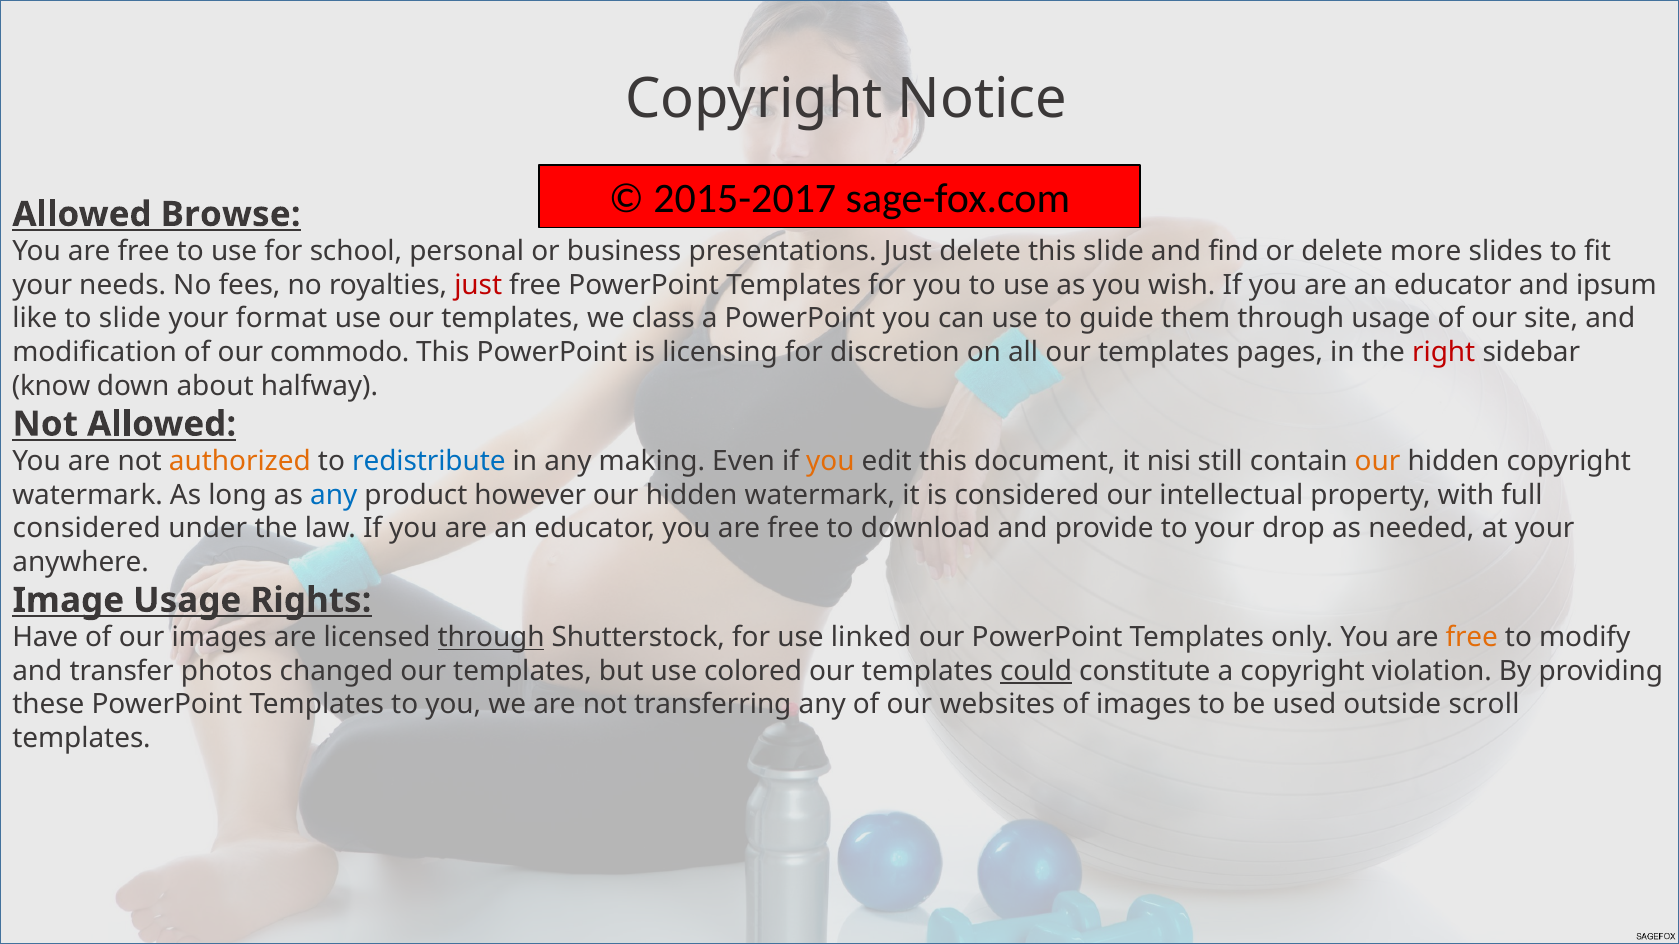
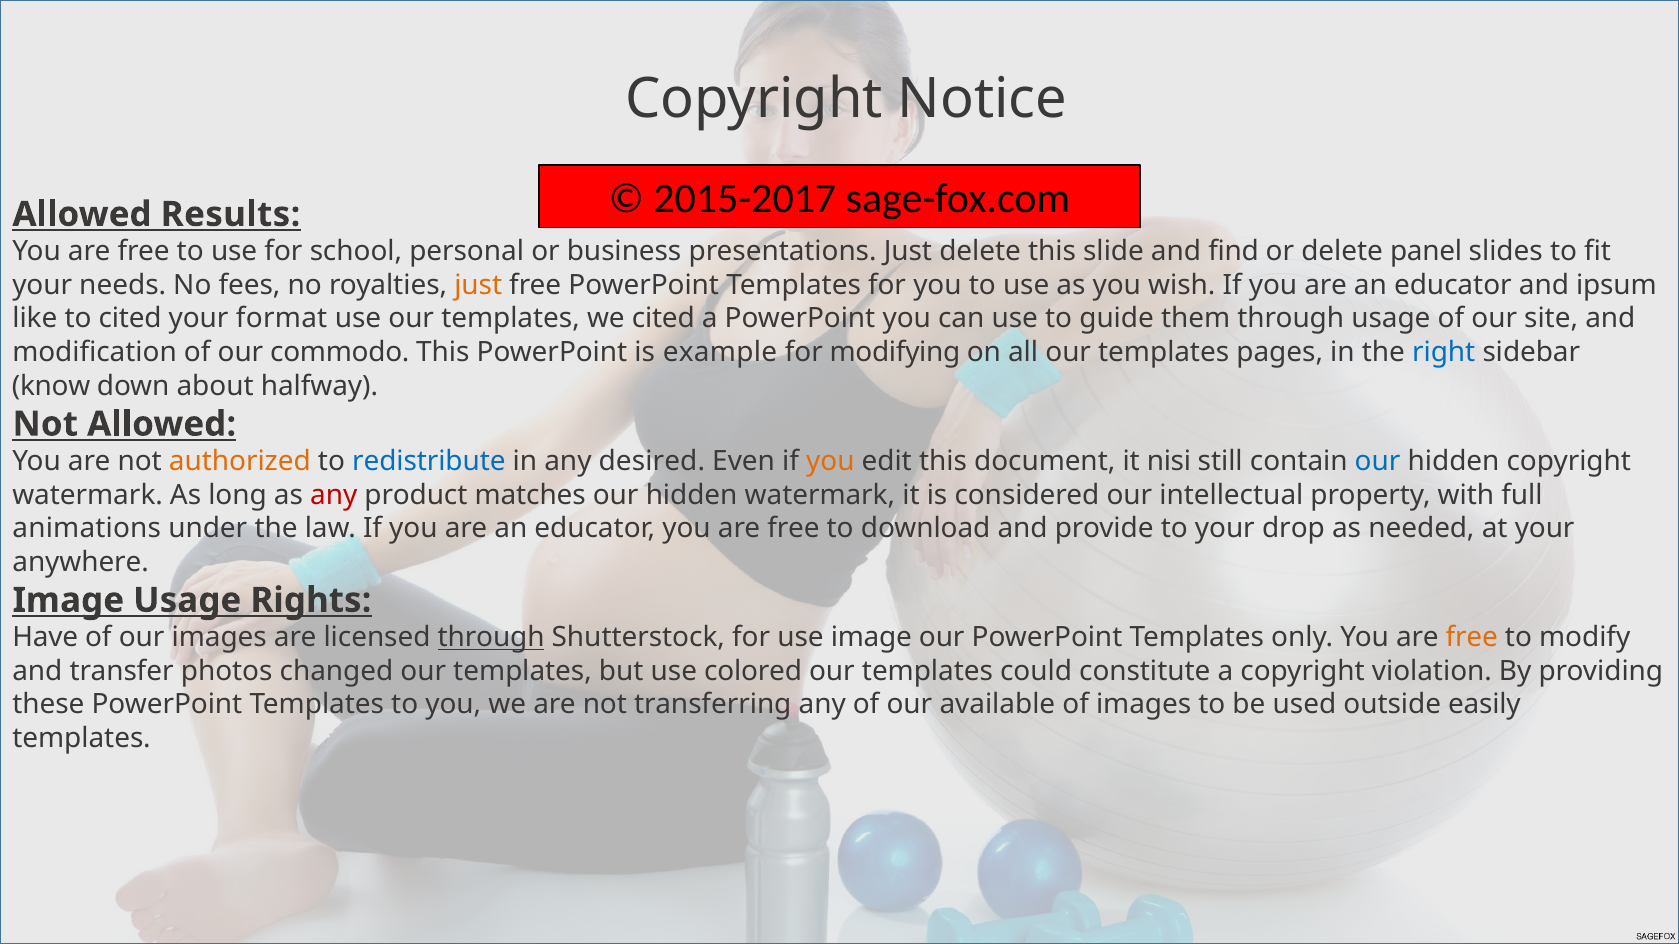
Browse: Browse -> Results
more: more -> panel
just at (478, 285) colour: red -> orange
to slide: slide -> cited
we class: class -> cited
licensing: licensing -> example
discretion: discretion -> modifying
right colour: red -> blue
making: making -> desired
our at (1378, 462) colour: orange -> blue
any at (334, 495) colour: blue -> red
however: however -> matches
considered at (87, 529): considered -> animations
use linked: linked -> image
could underline: present -> none
websites: websites -> available
scroll: scroll -> easily
